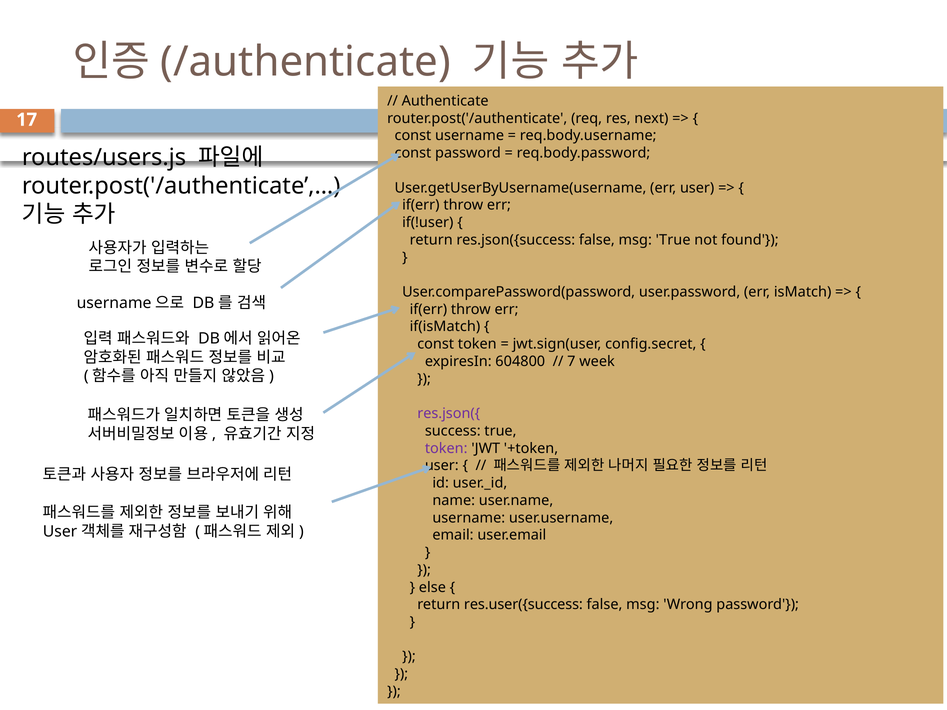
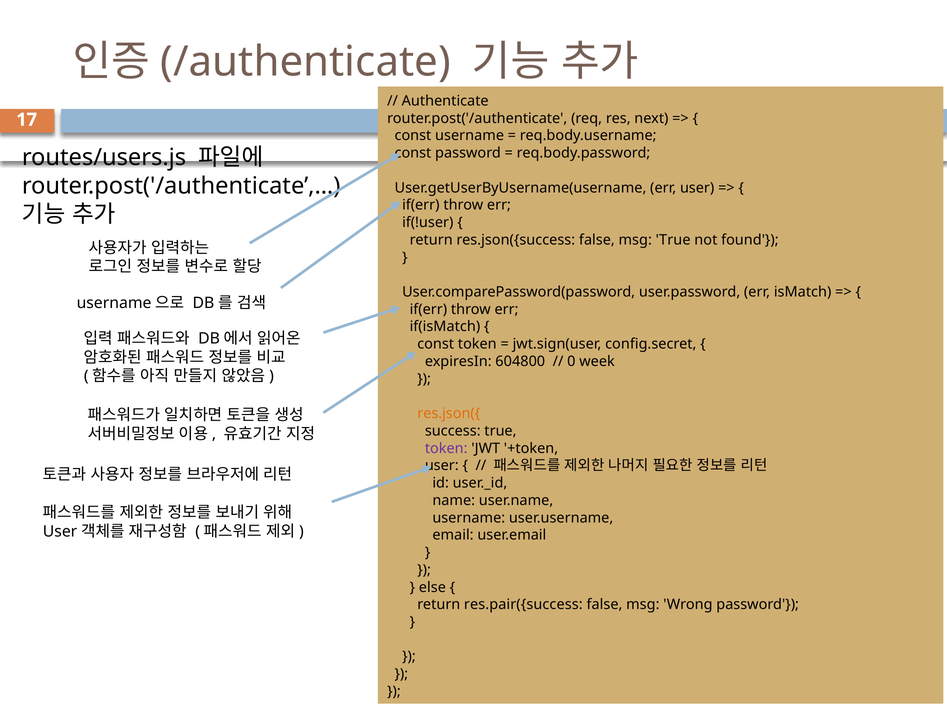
7: 7 -> 0
res.json({ colour: purple -> orange
res.user({success: res.user({success -> res.pair({success
